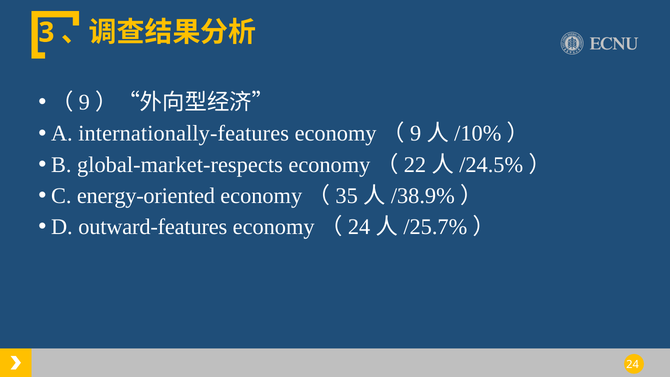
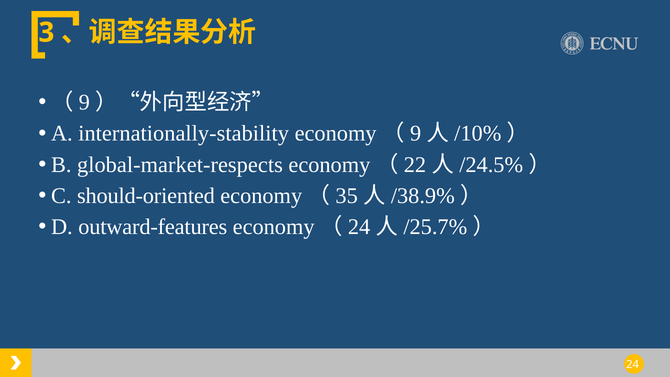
internationally-features: internationally-features -> internationally-stability
energy-oriented: energy-oriented -> should-oriented
